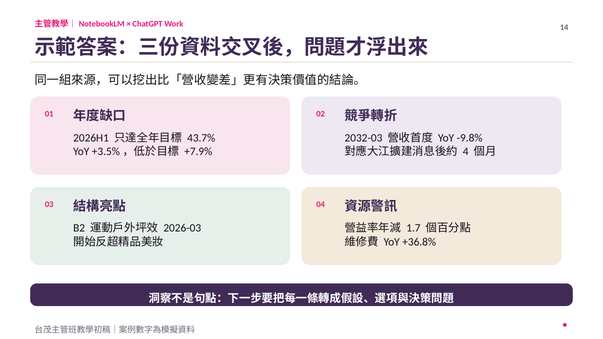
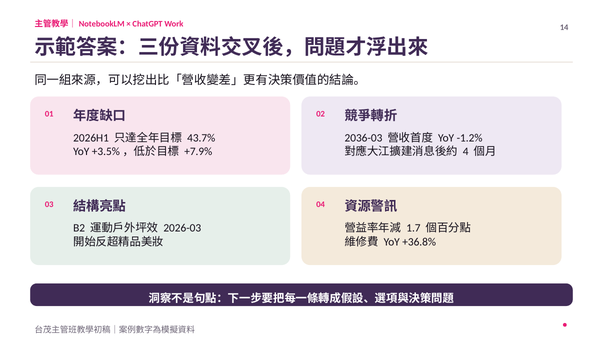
2032-03: 2032-03 -> 2036-03
-9.8%: -9.8% -> -1.2%
